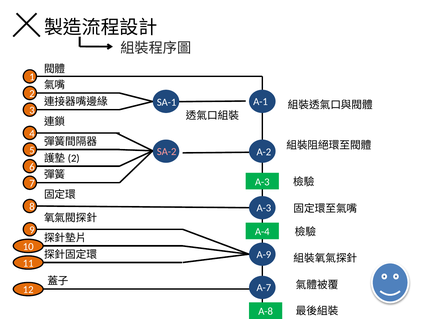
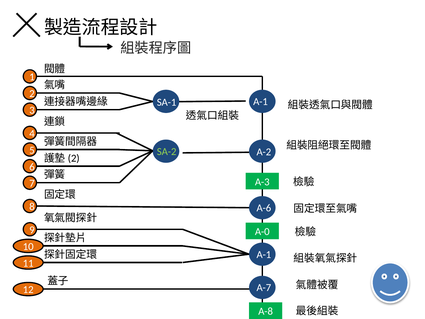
SA-2 colour: pink -> light green
A-3 at (264, 208): A-3 -> A-6
A-4: A-4 -> A-0
A-9 at (264, 254): A-9 -> A-1
